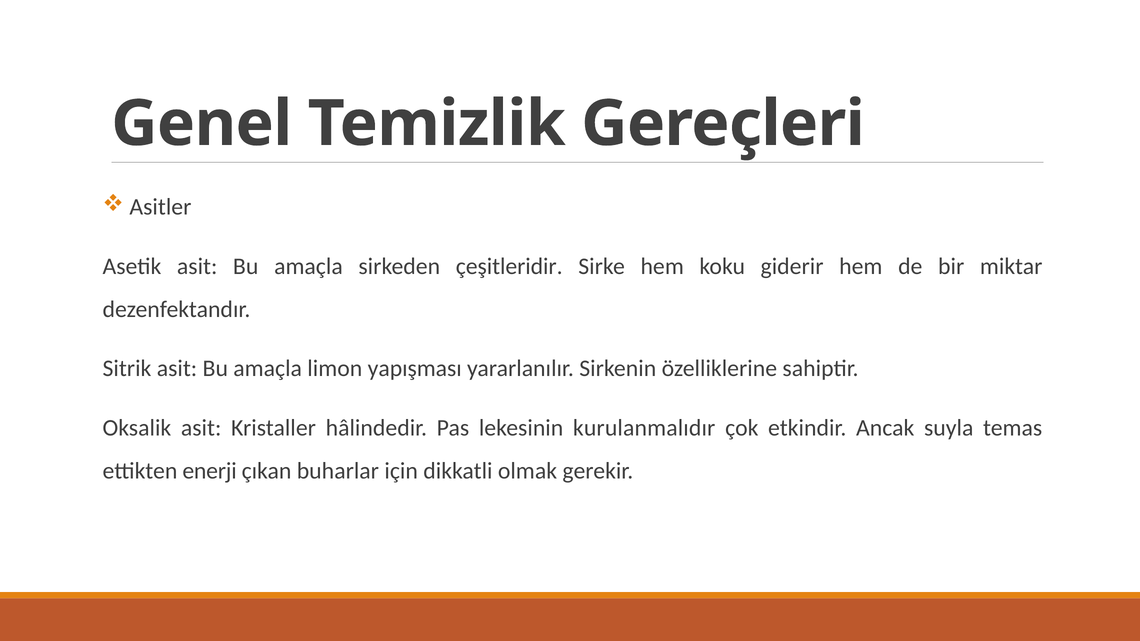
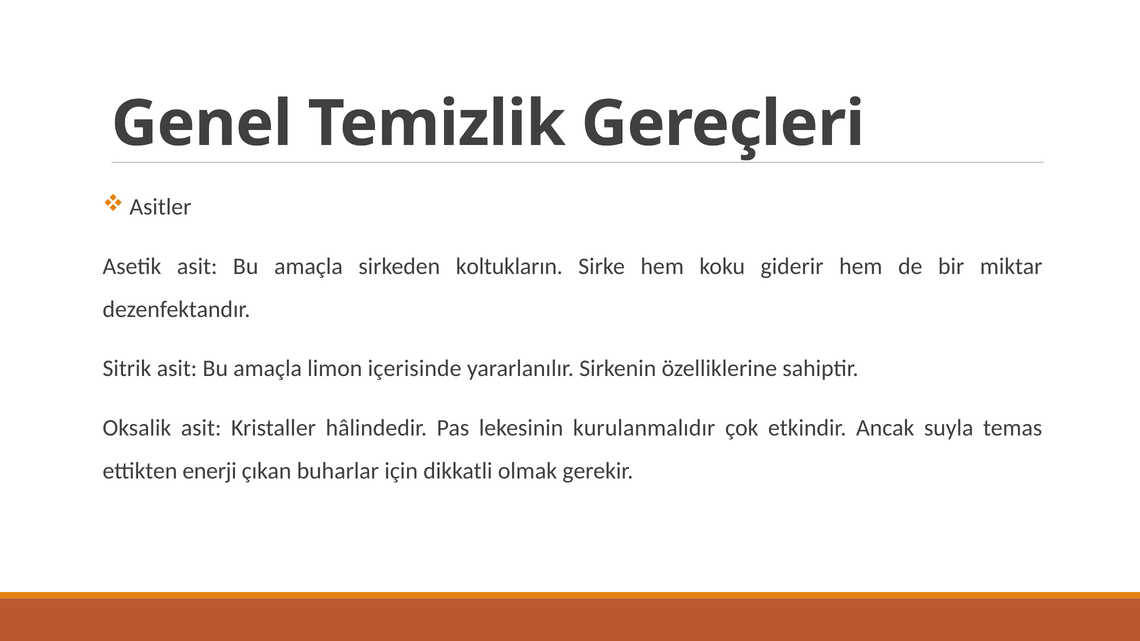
çeşitleridir: çeşitleridir -> koltukların
yapışması: yapışması -> içerisinde
